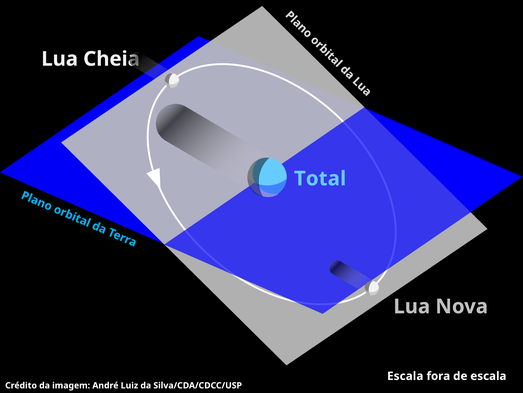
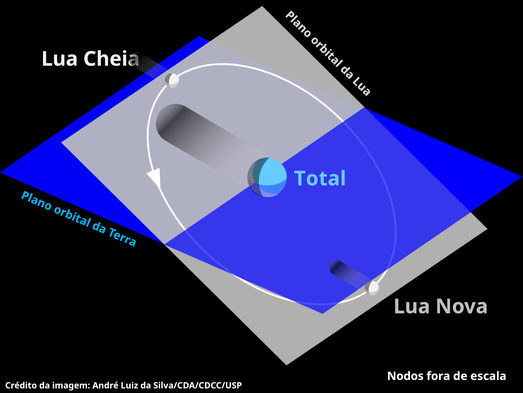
Escala at (405, 375): Escala -> Nodos
